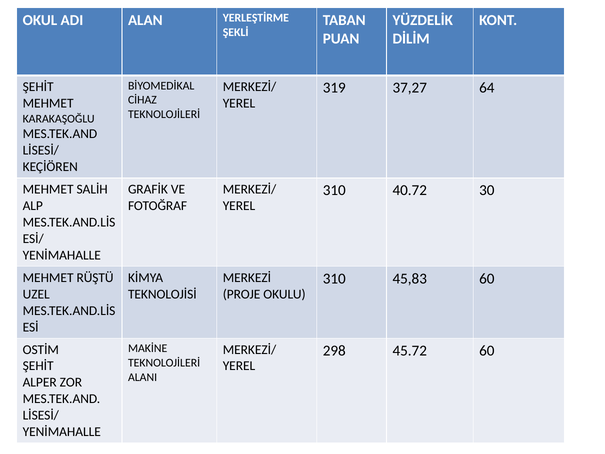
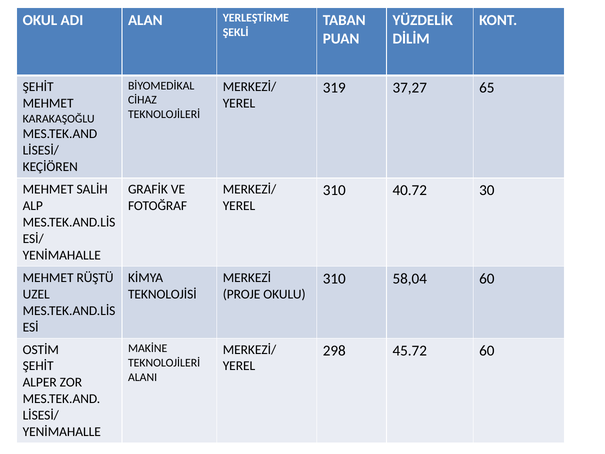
64: 64 -> 65
45,83: 45,83 -> 58,04
